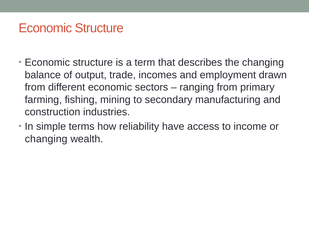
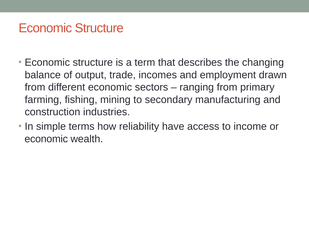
changing at (46, 139): changing -> economic
